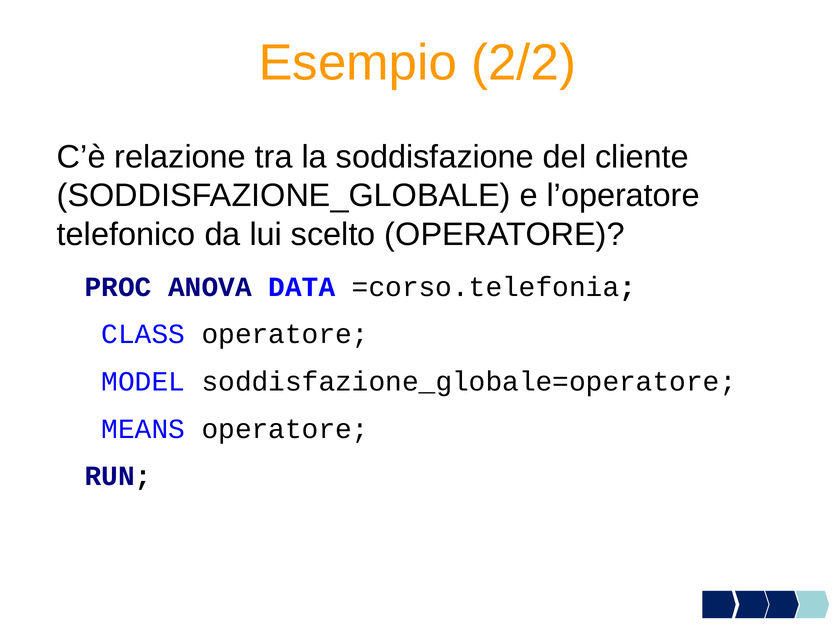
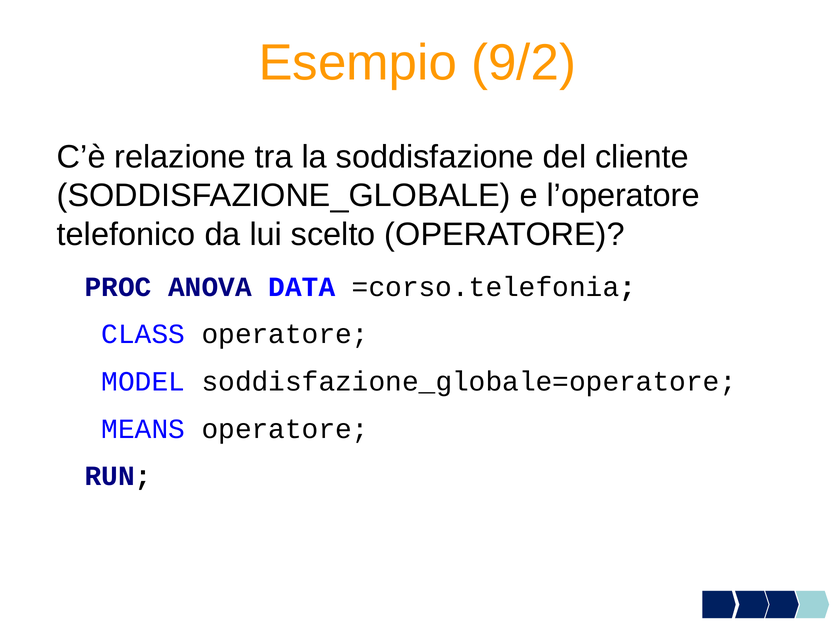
2/2: 2/2 -> 9/2
